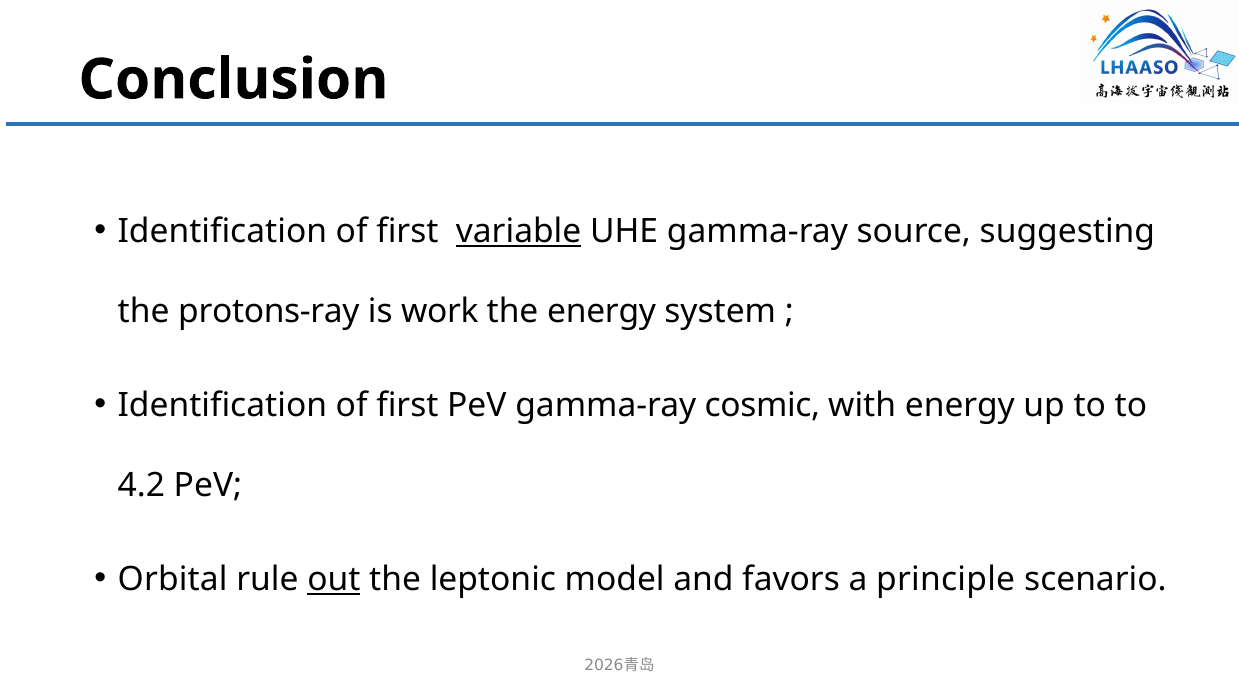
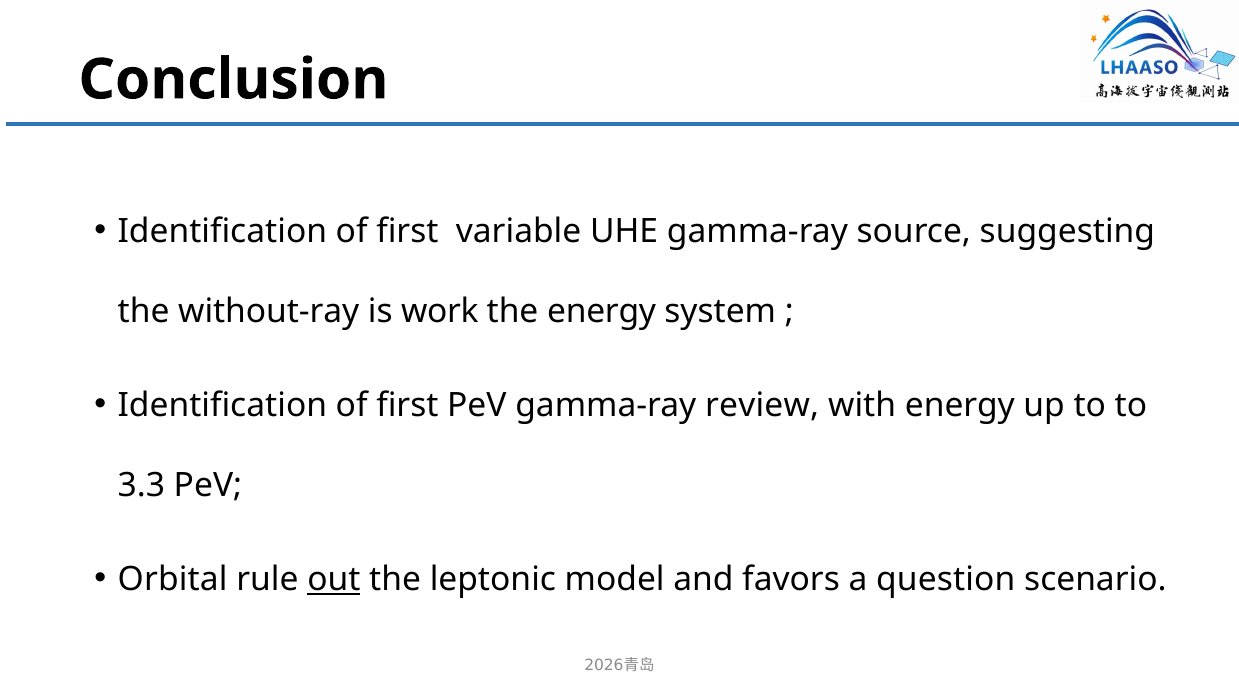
variable underline: present -> none
protons-ray: protons-ray -> without-ray
cosmic: cosmic -> review
4.2: 4.2 -> 3.3
principle: principle -> question
